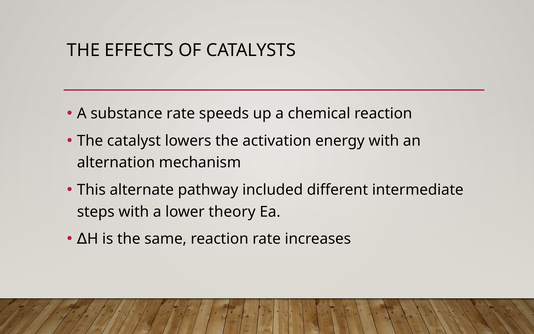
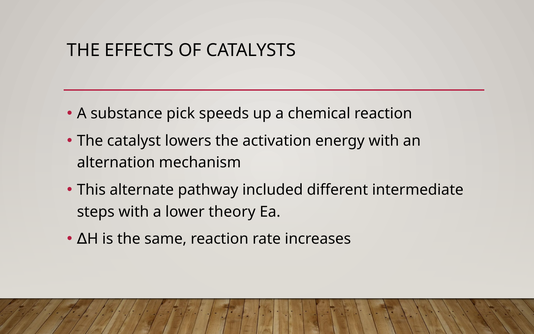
substance rate: rate -> pick
